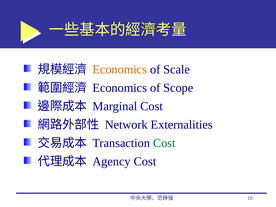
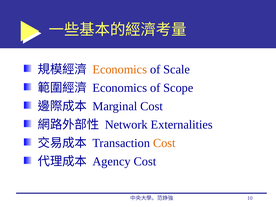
Cost at (164, 143) colour: green -> orange
